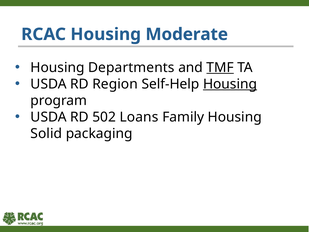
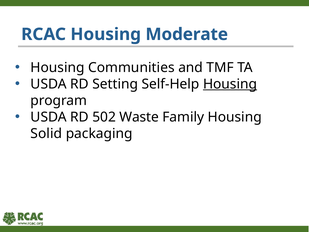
Departments: Departments -> Communities
TMF underline: present -> none
Region: Region -> Setting
Loans: Loans -> Waste
